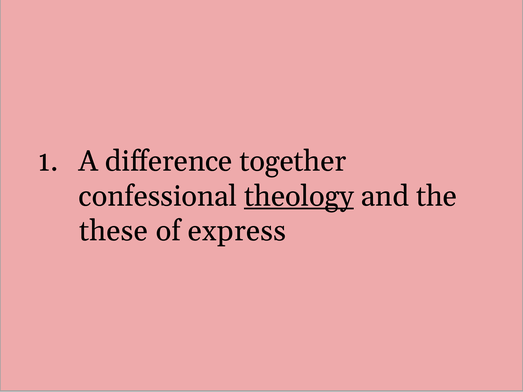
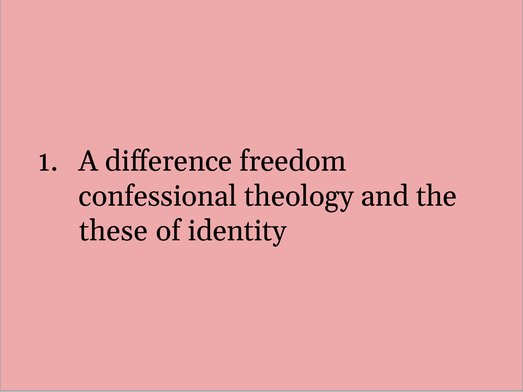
together: together -> freedom
theology underline: present -> none
express: express -> identity
